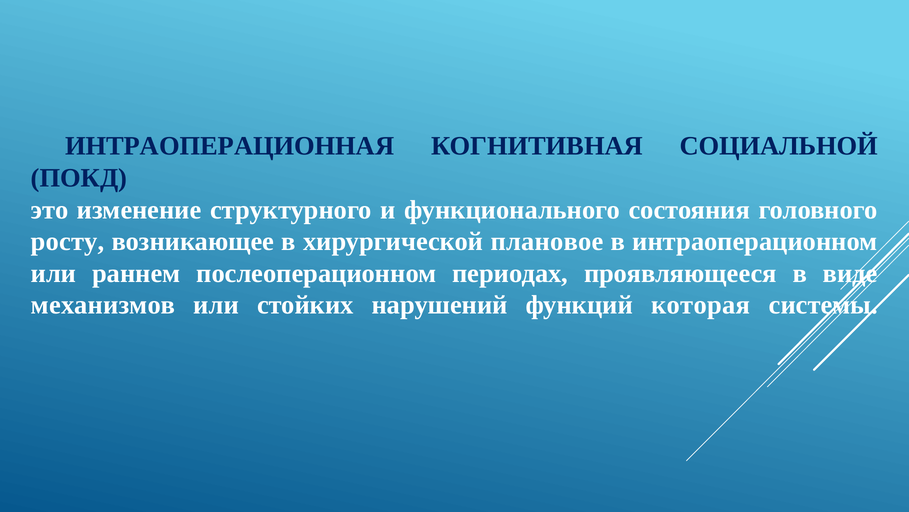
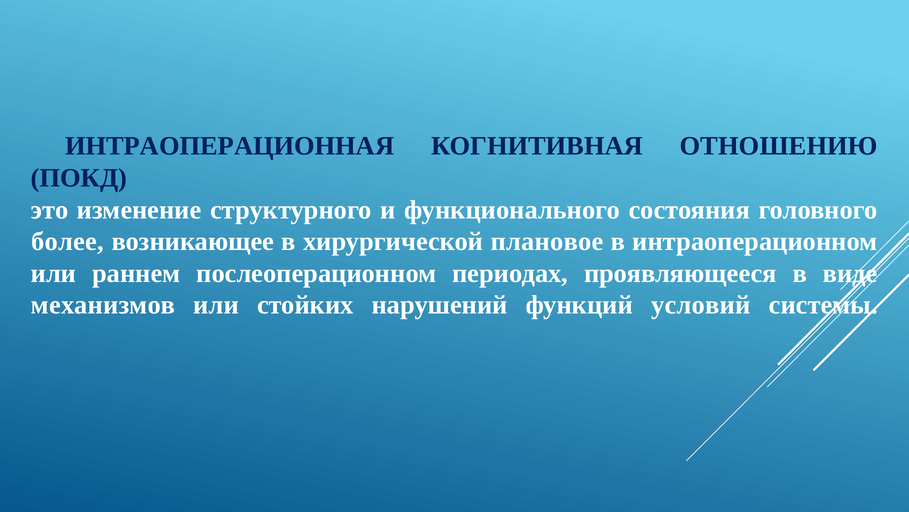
СОЦИАЛЬНОЙ: СОЦИАЛЬНОЙ -> ОТНОШЕНИЮ
росту: росту -> более
которая: которая -> условий
